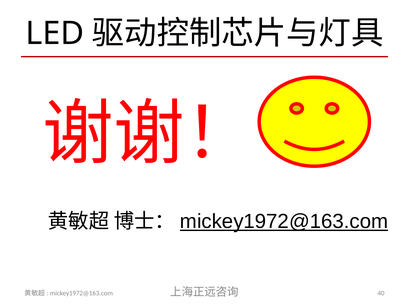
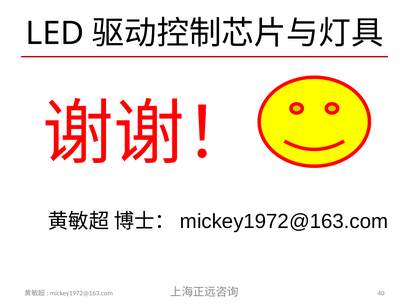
mickey1972@163.com at (284, 221) underline: present -> none
